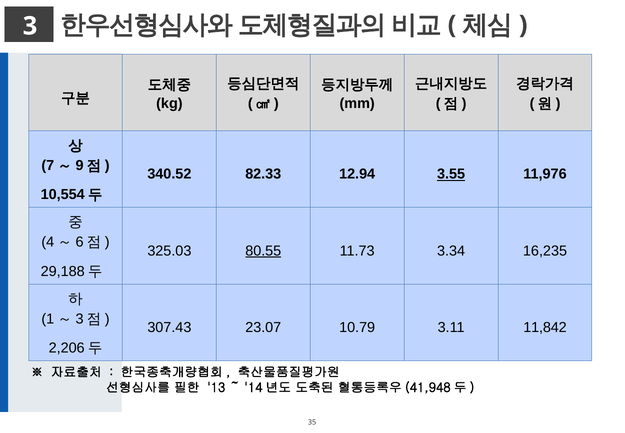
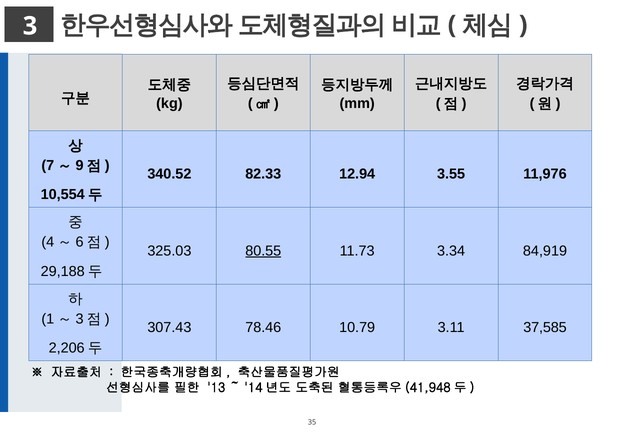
3.55 underline: present -> none
16,235: 16,235 -> 84,919
23.07: 23.07 -> 78.46
11,842: 11,842 -> 37,585
